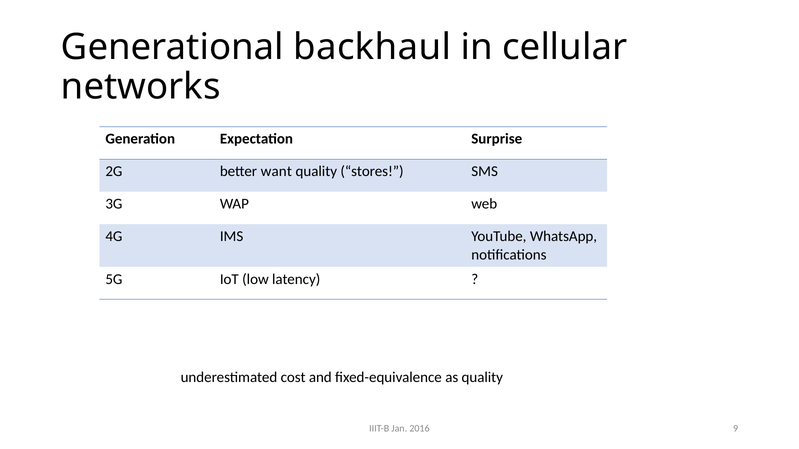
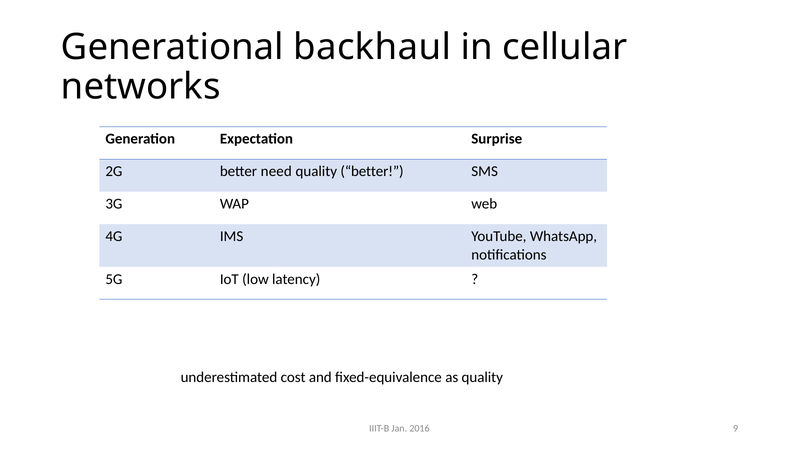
want: want -> need
quality stores: stores -> better
